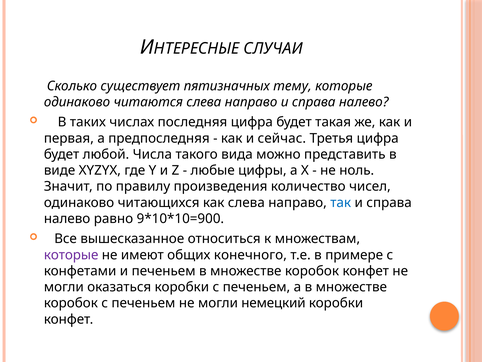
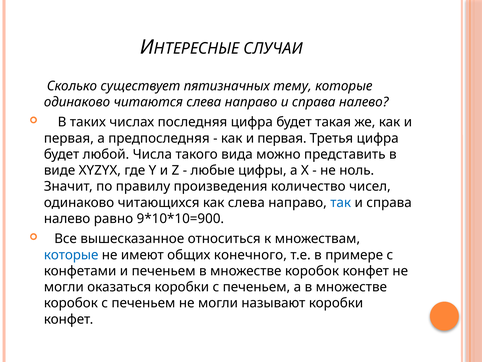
сейчас at (282, 138): сейчас -> первая
которые at (71, 255) colour: purple -> blue
немецкий: немецкий -> называют
